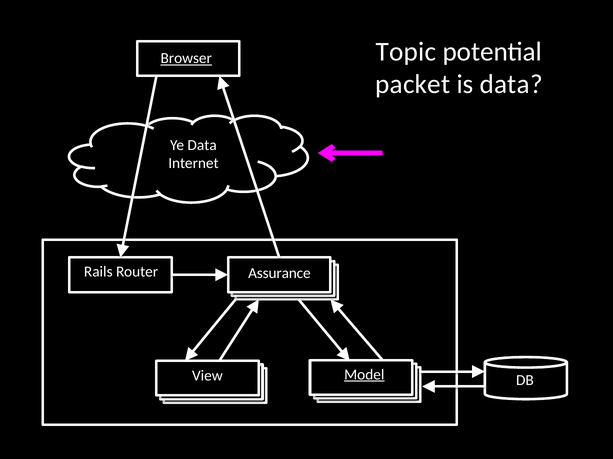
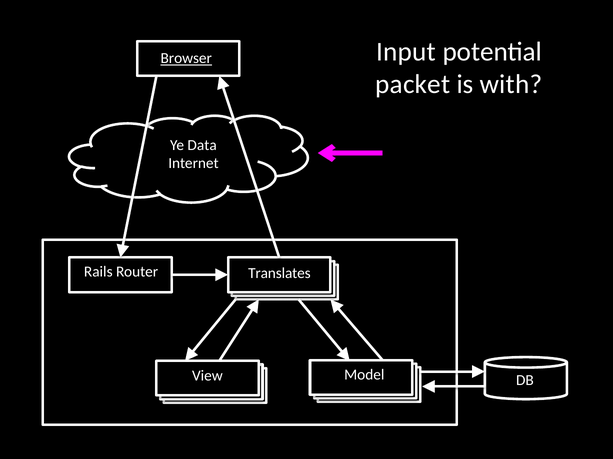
Topic: Topic -> Input
is data: data -> with
Assurance: Assurance -> Translates
Model underline: present -> none
